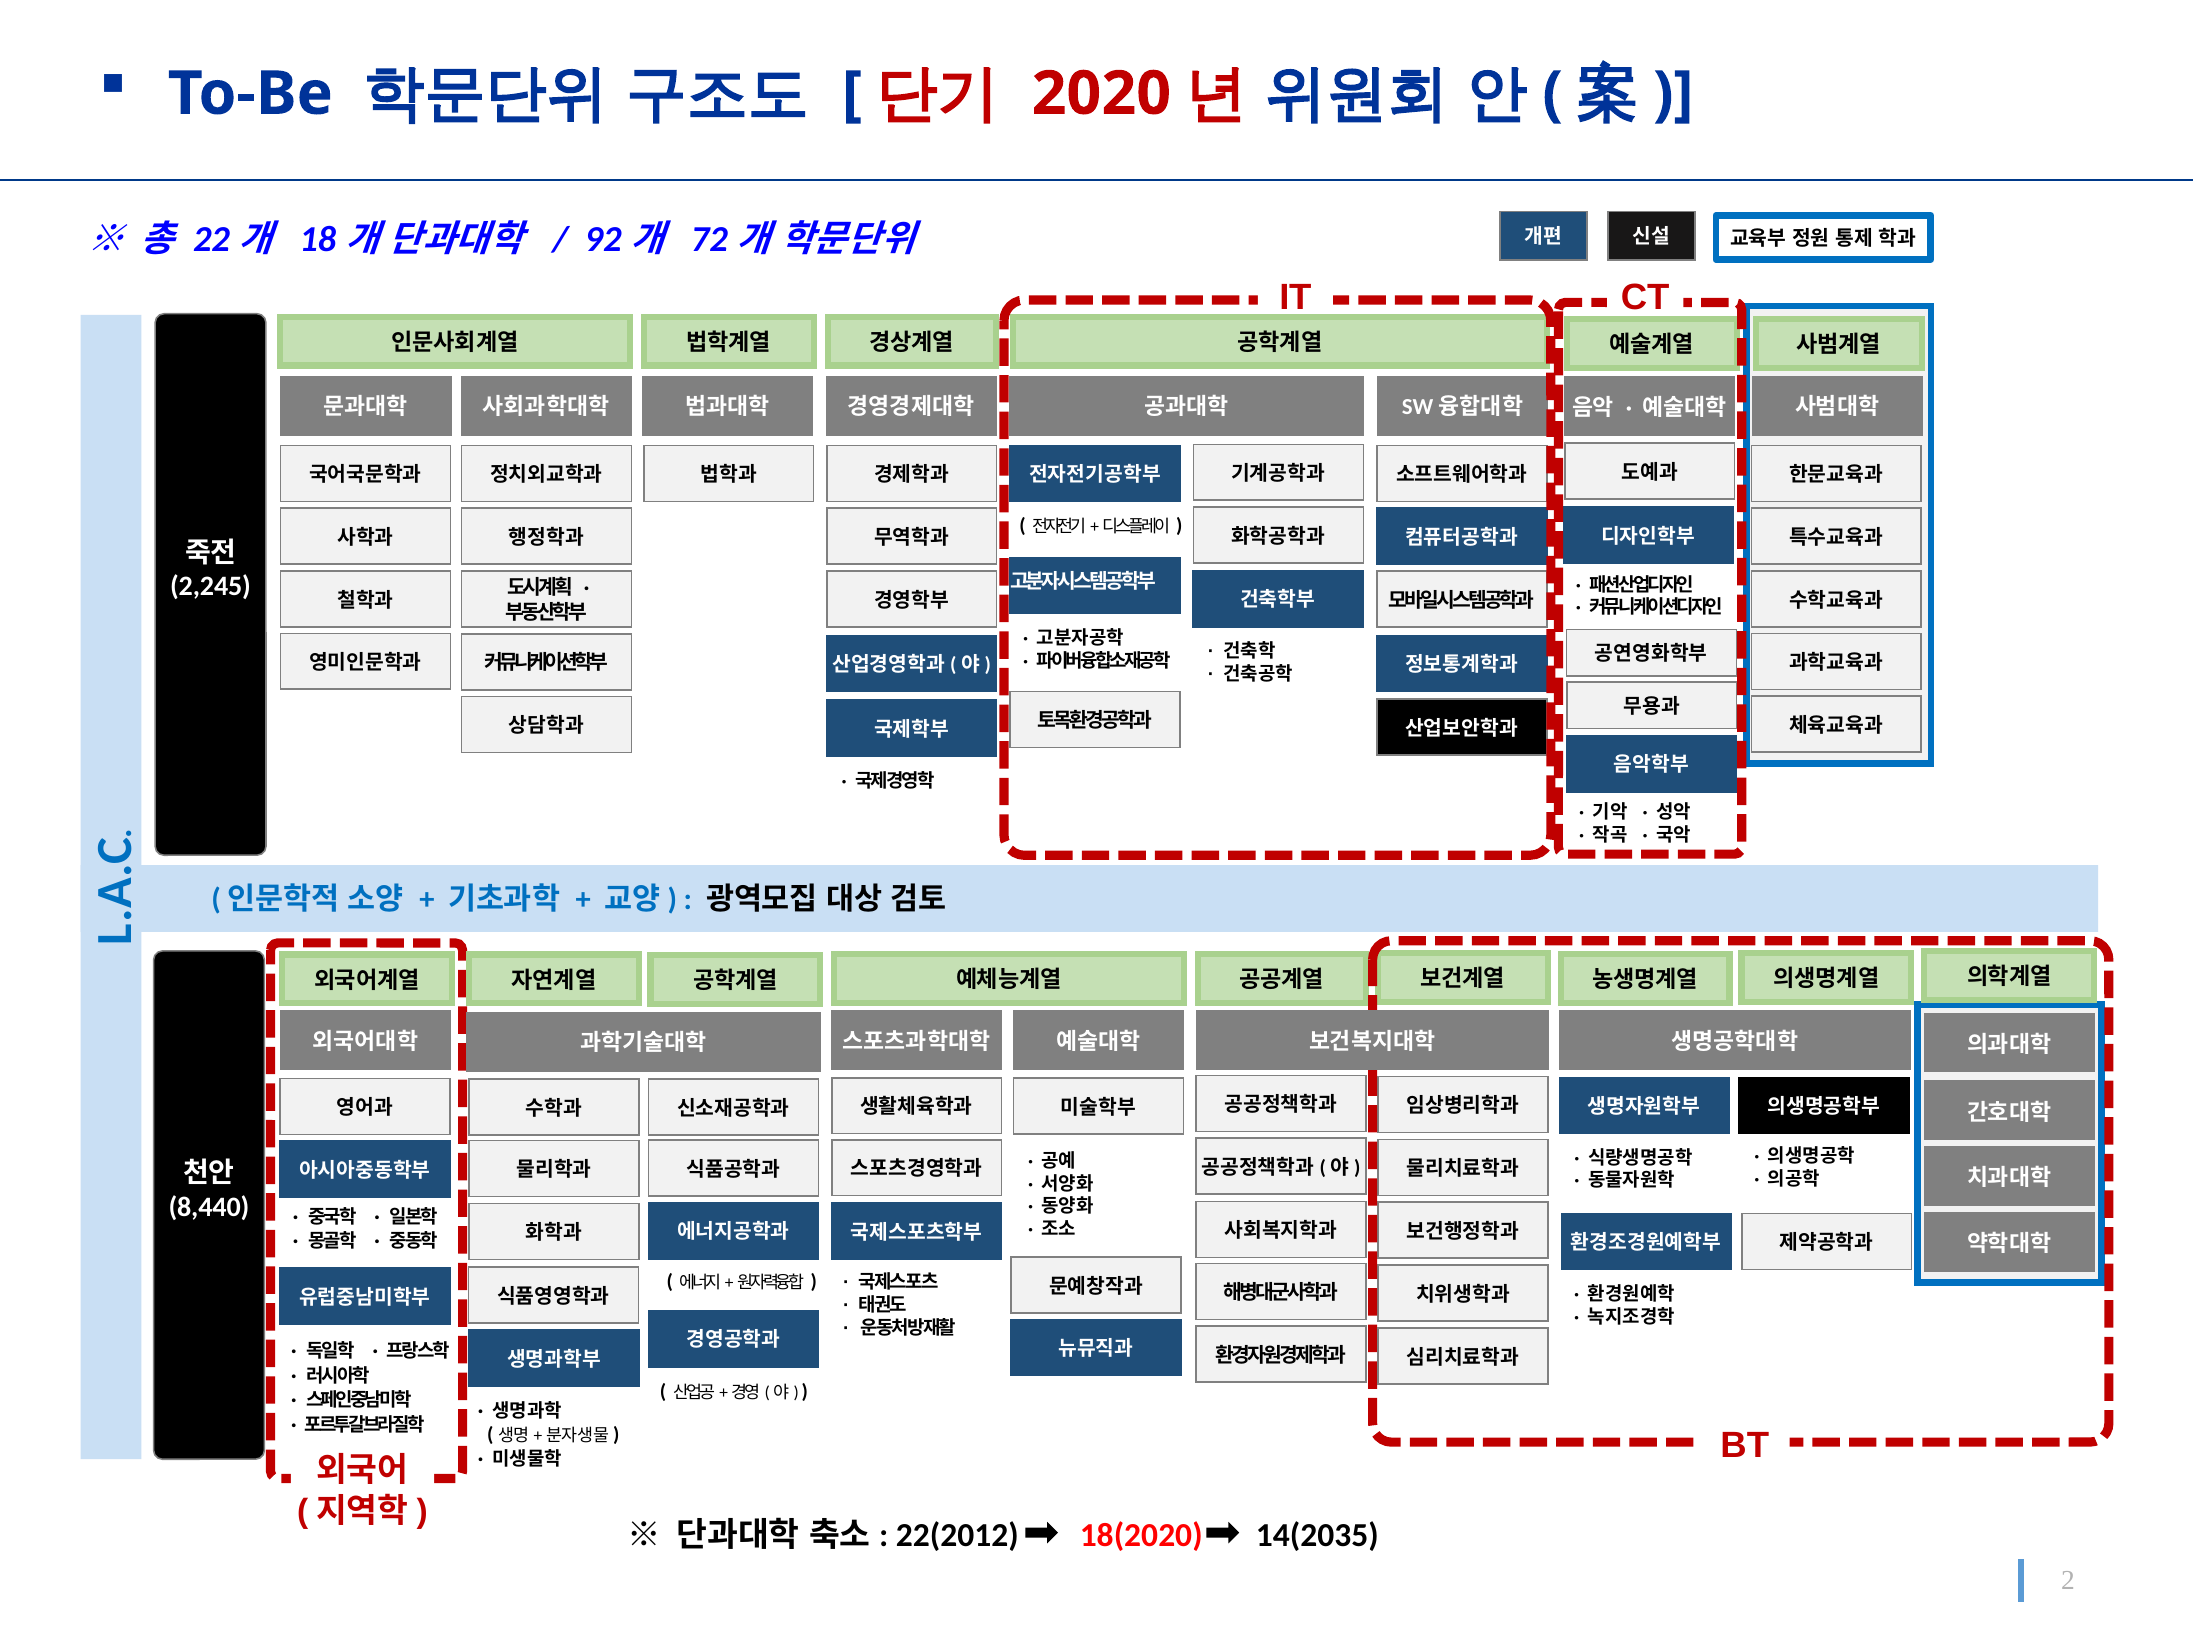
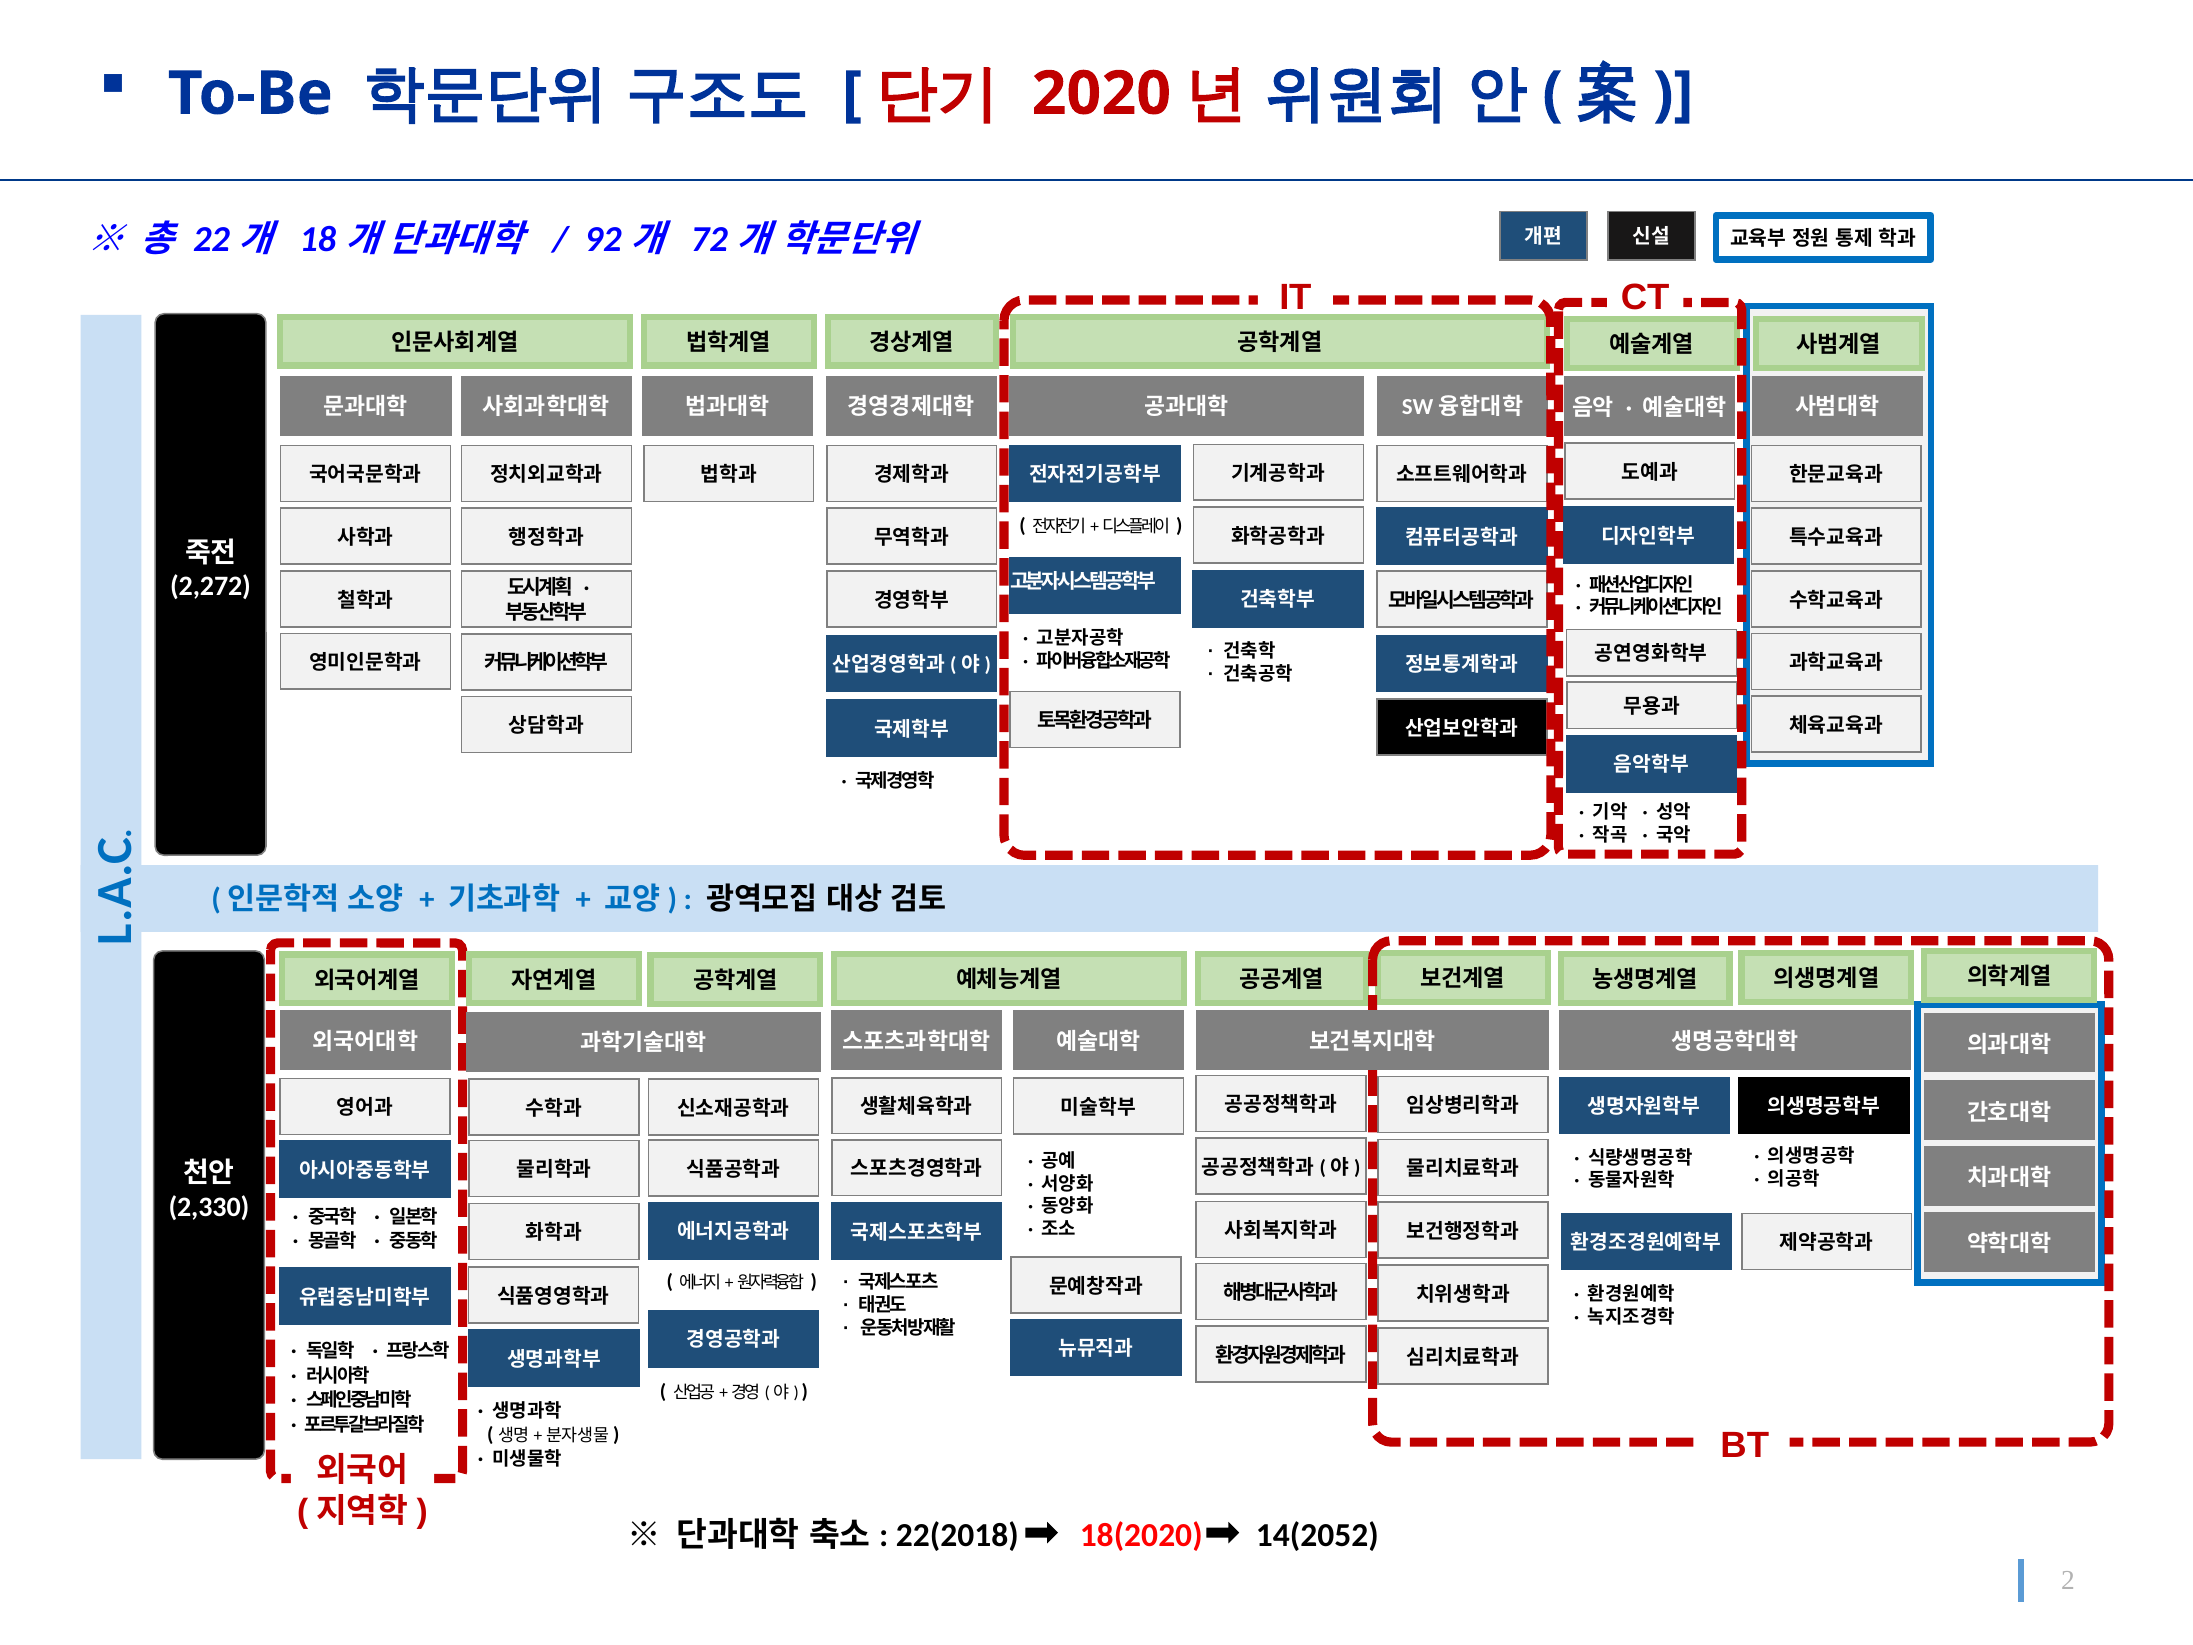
2,245: 2,245 -> 2,272
8,440: 8,440 -> 2,330
22(2012: 22(2012 -> 22(2018
14(2035: 14(2035 -> 14(2052
